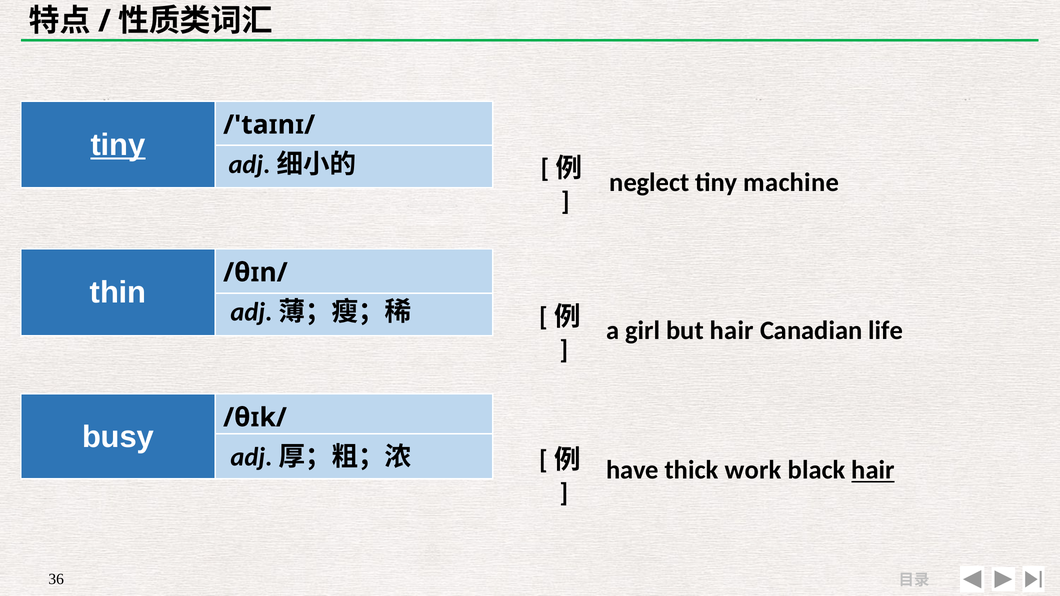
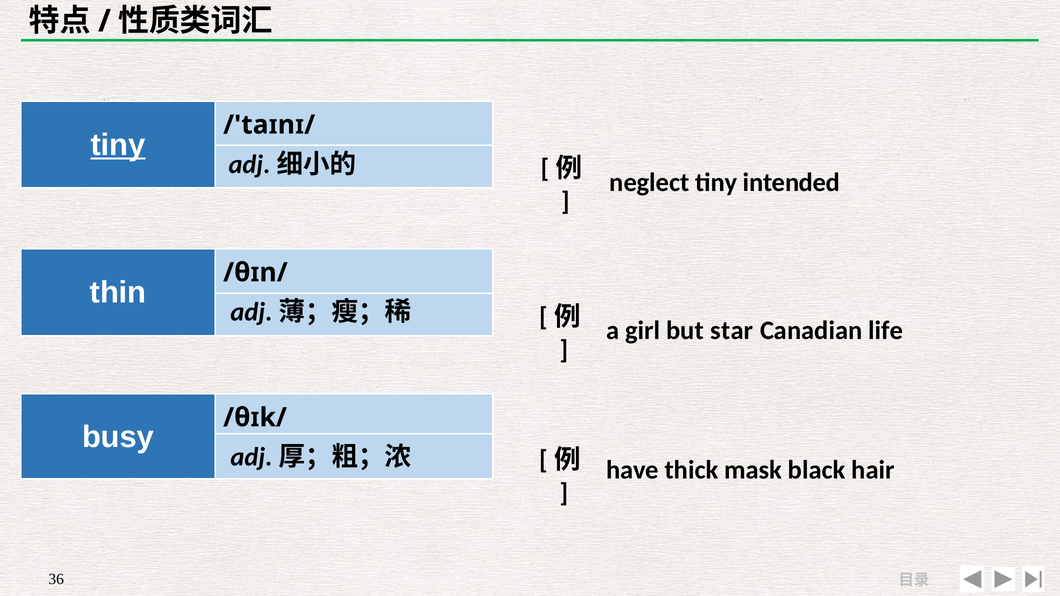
machine: machine -> intended
but hair: hair -> star
work: work -> mask
hair at (873, 470) underline: present -> none
